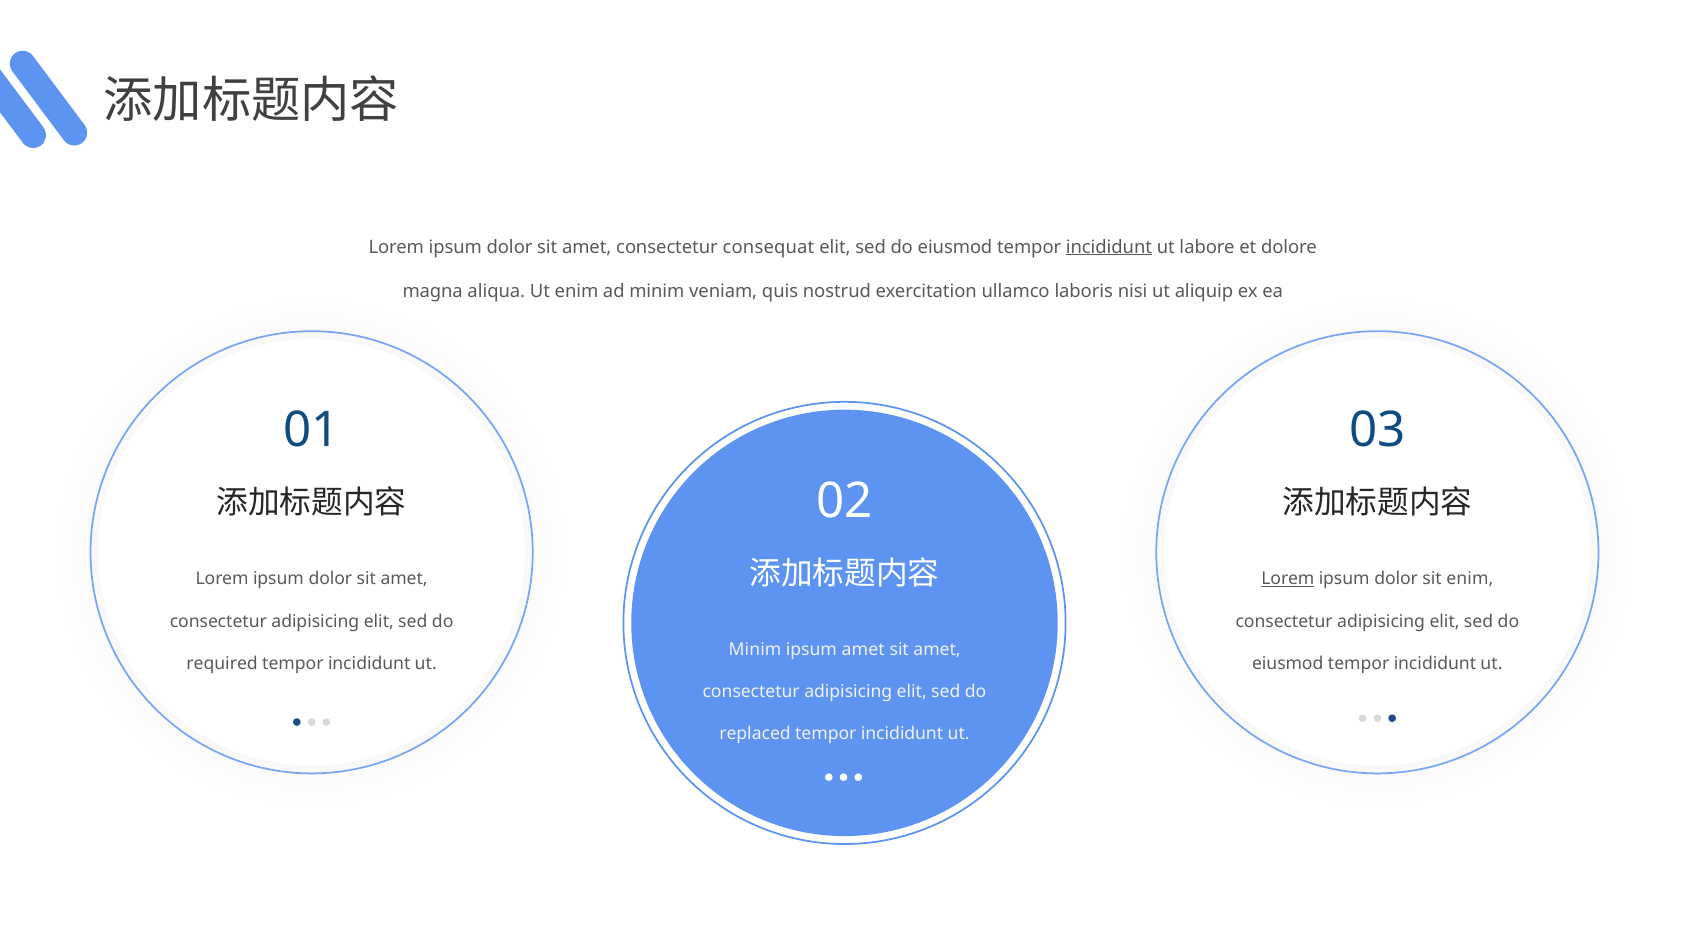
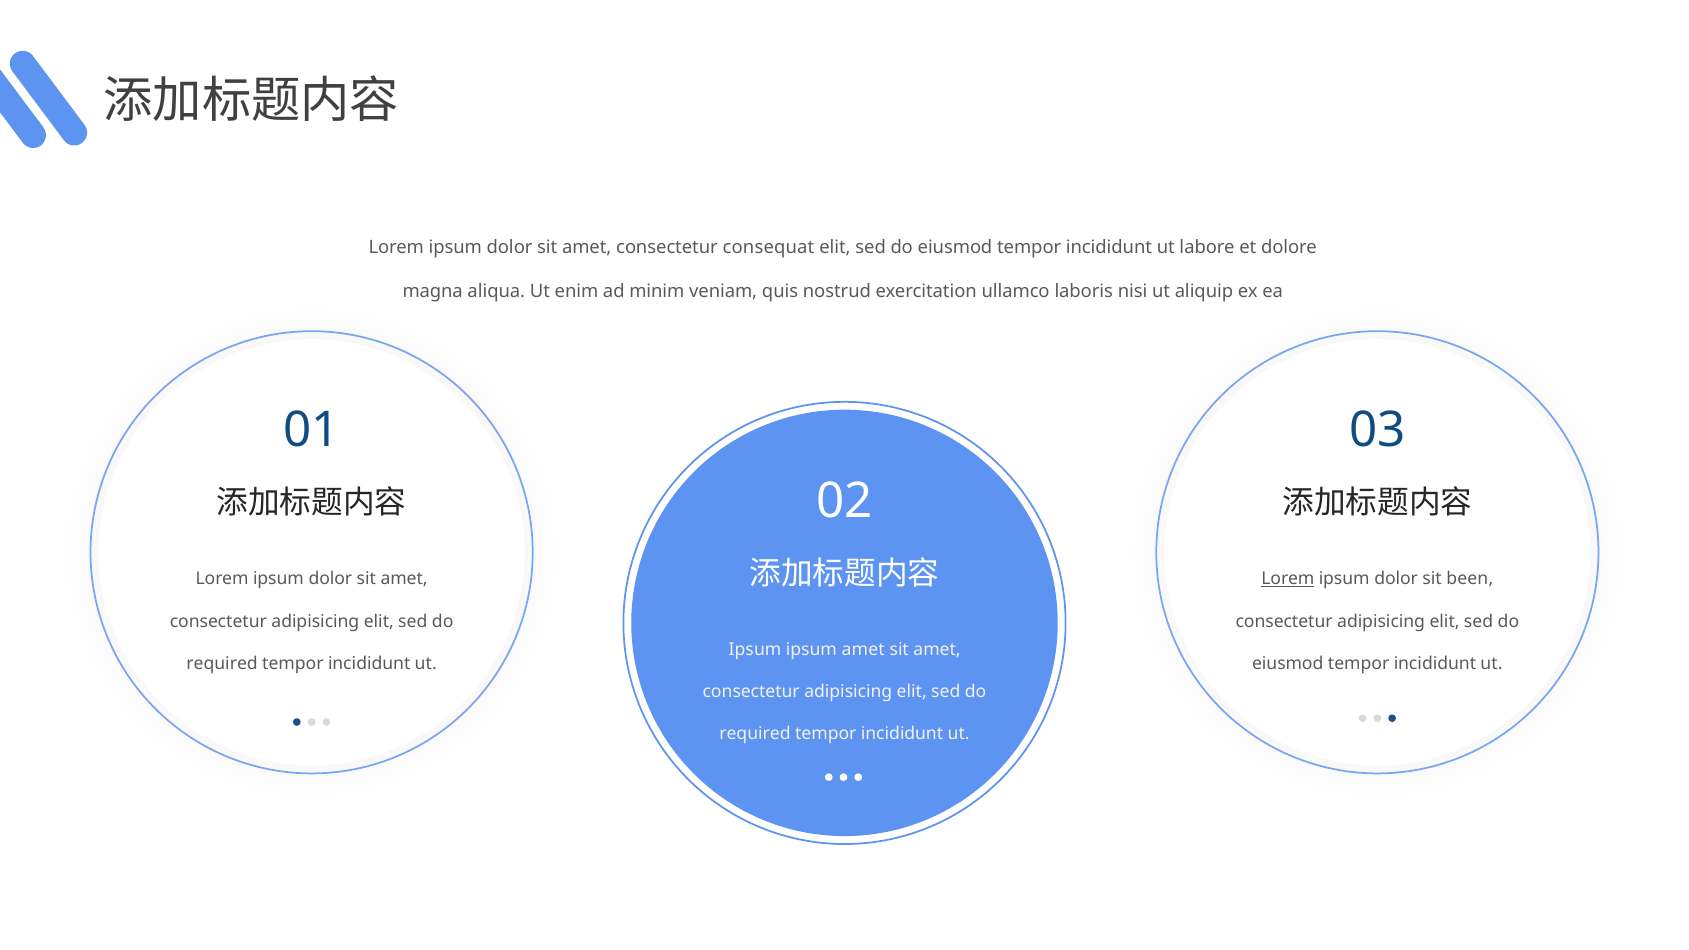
incididunt at (1109, 247) underline: present -> none
sit enim: enim -> been
Minim at (755, 650): Minim -> Ipsum
replaced at (755, 734): replaced -> required
